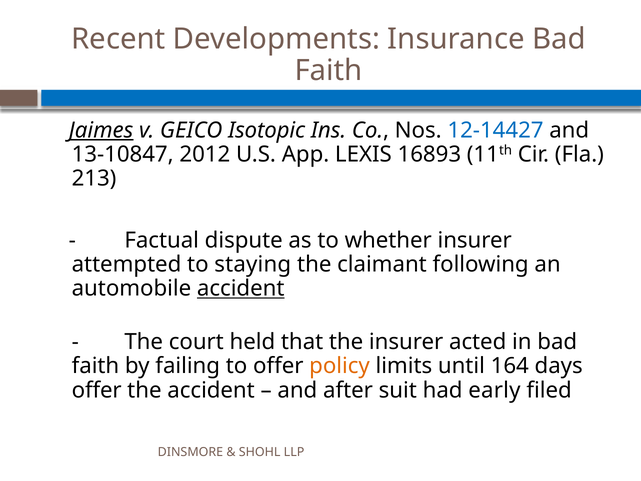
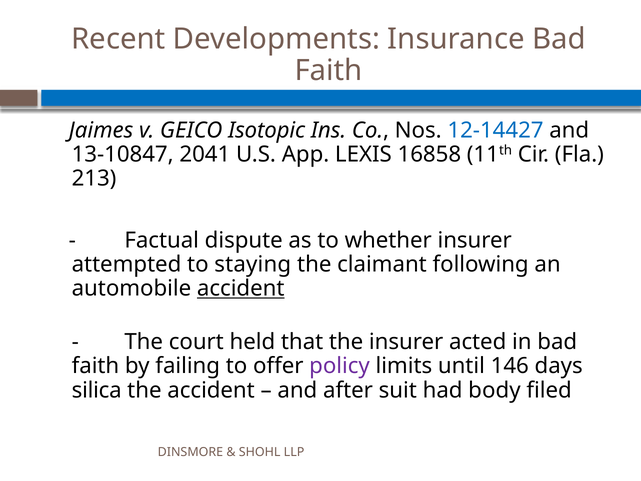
Jaimes underline: present -> none
2012: 2012 -> 2041
16893: 16893 -> 16858
policy colour: orange -> purple
164: 164 -> 146
offer at (97, 390): offer -> silica
early: early -> body
